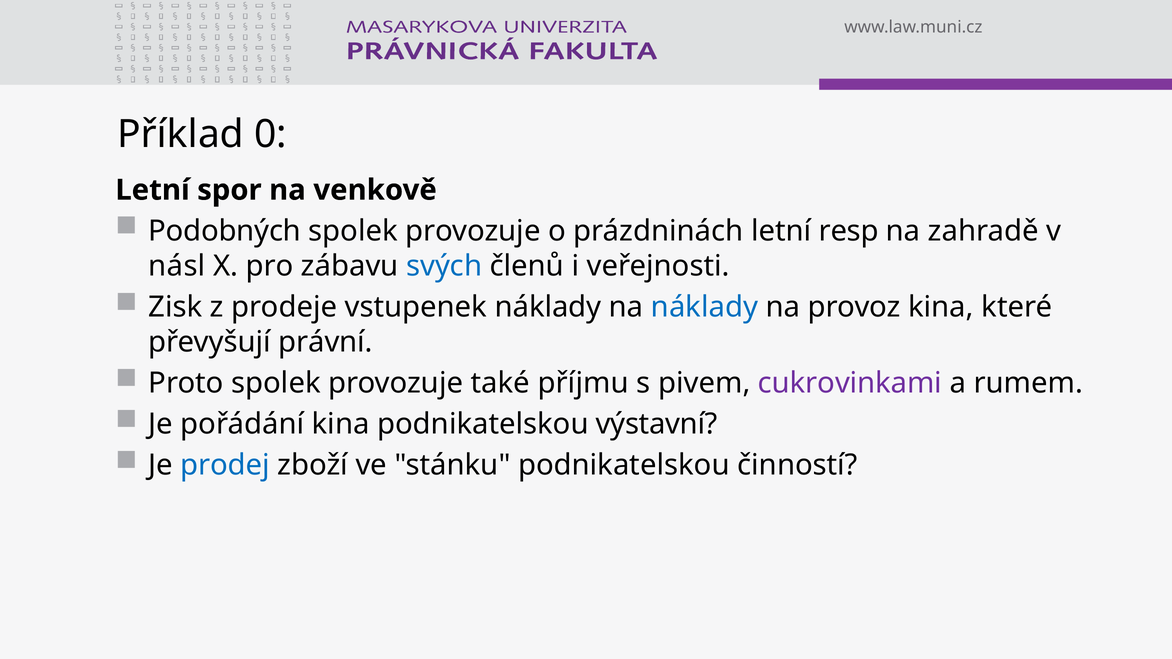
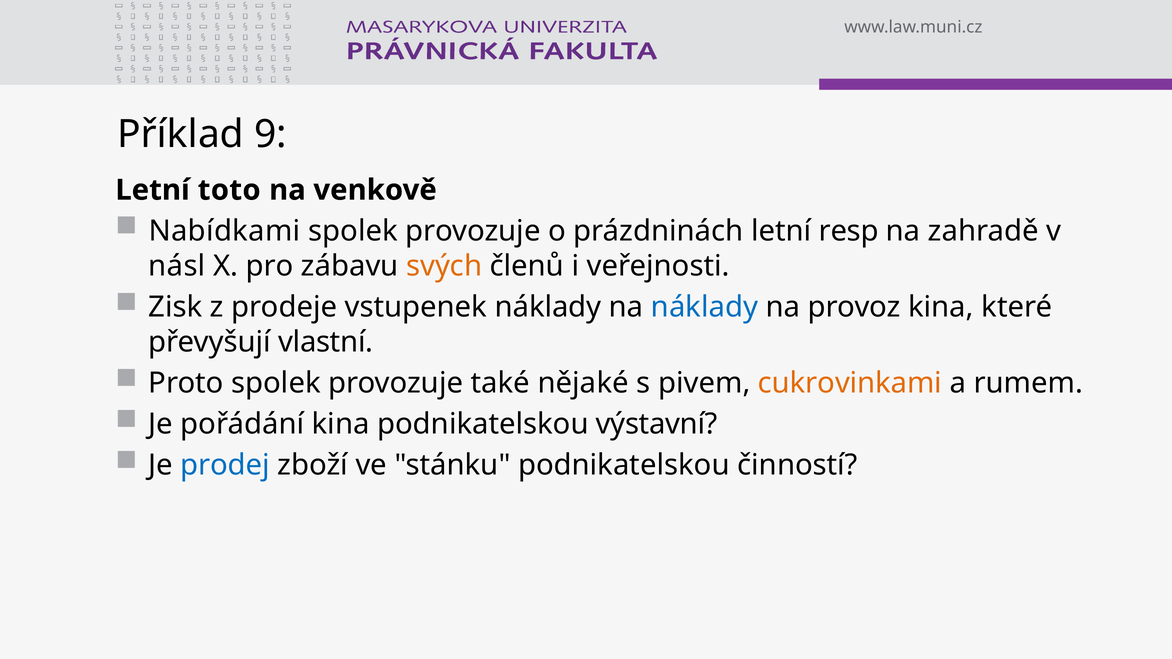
0: 0 -> 9
spor: spor -> toto
Podobných: Podobných -> Nabídkami
svých colour: blue -> orange
právní: právní -> vlastní
příjmu: příjmu -> nějaké
cukrovinkami colour: purple -> orange
